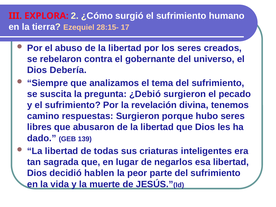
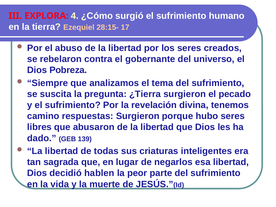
2: 2 -> 4
Debería: Debería -> Pobreza
¿Debió: ¿Debió -> ¿Tierra
